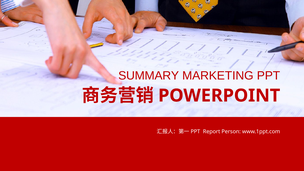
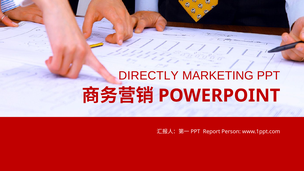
SUMMARY: SUMMARY -> DIRECTLY
